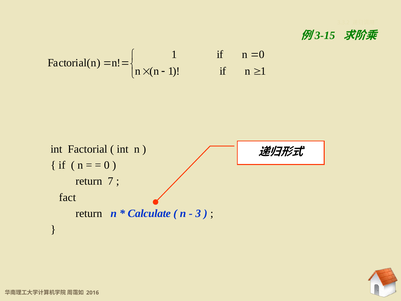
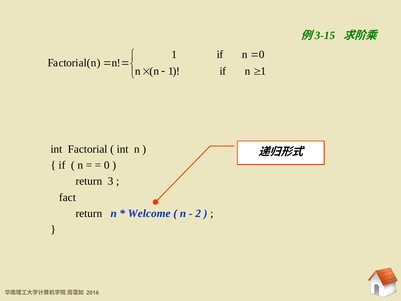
7: 7 -> 3
Calculate: Calculate -> Welcome
3: 3 -> 2
